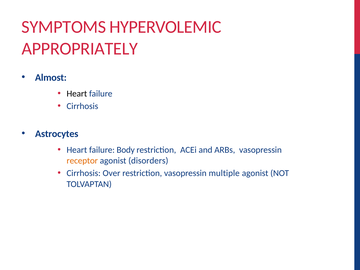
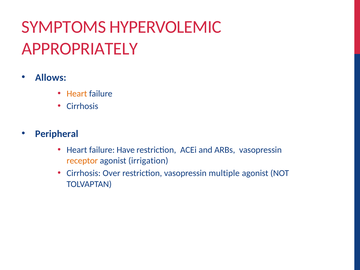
Almost: Almost -> Allows
Heart at (77, 94) colour: black -> orange
Astrocytes: Astrocytes -> Peripheral
Body: Body -> Have
disorders: disorders -> irrigation
